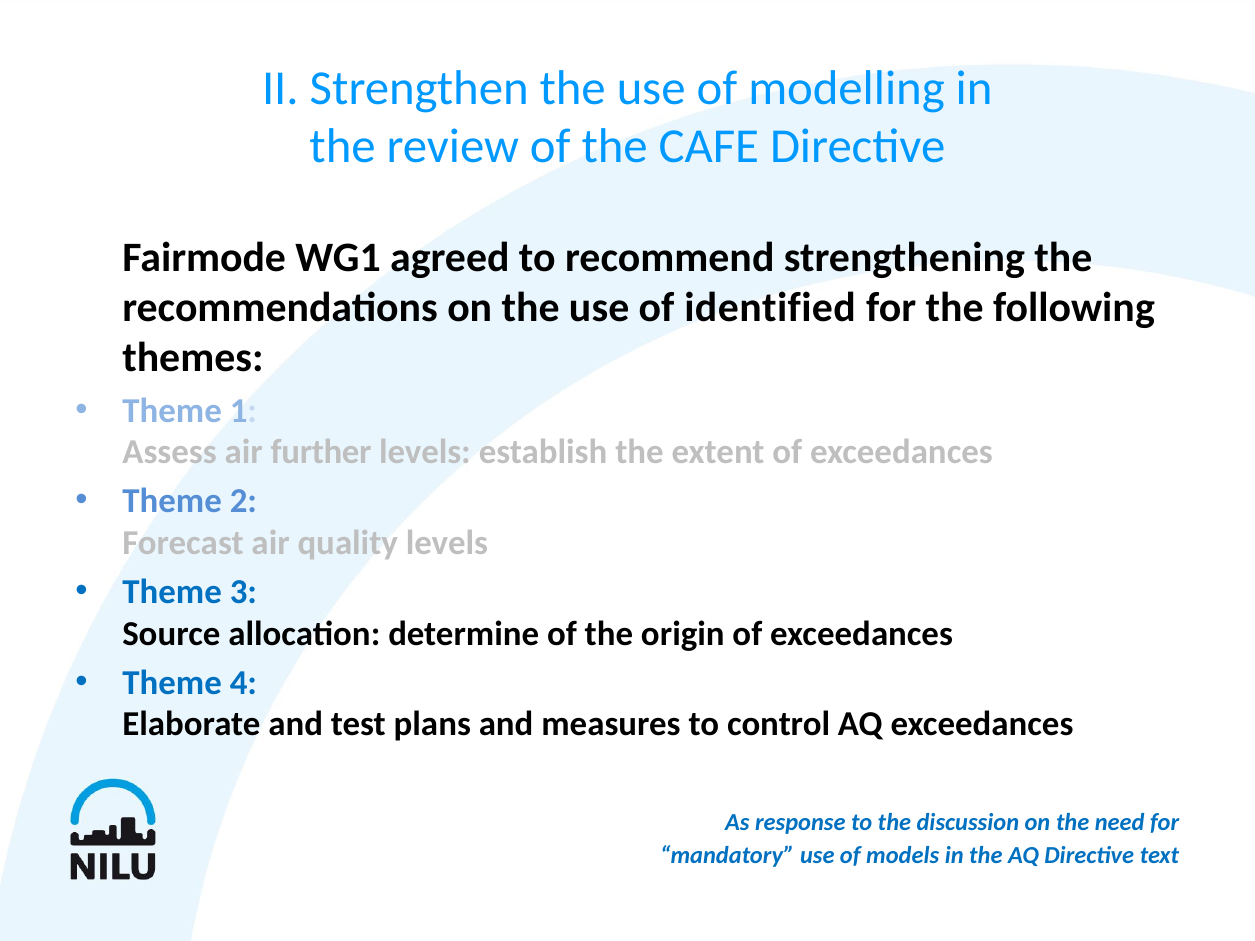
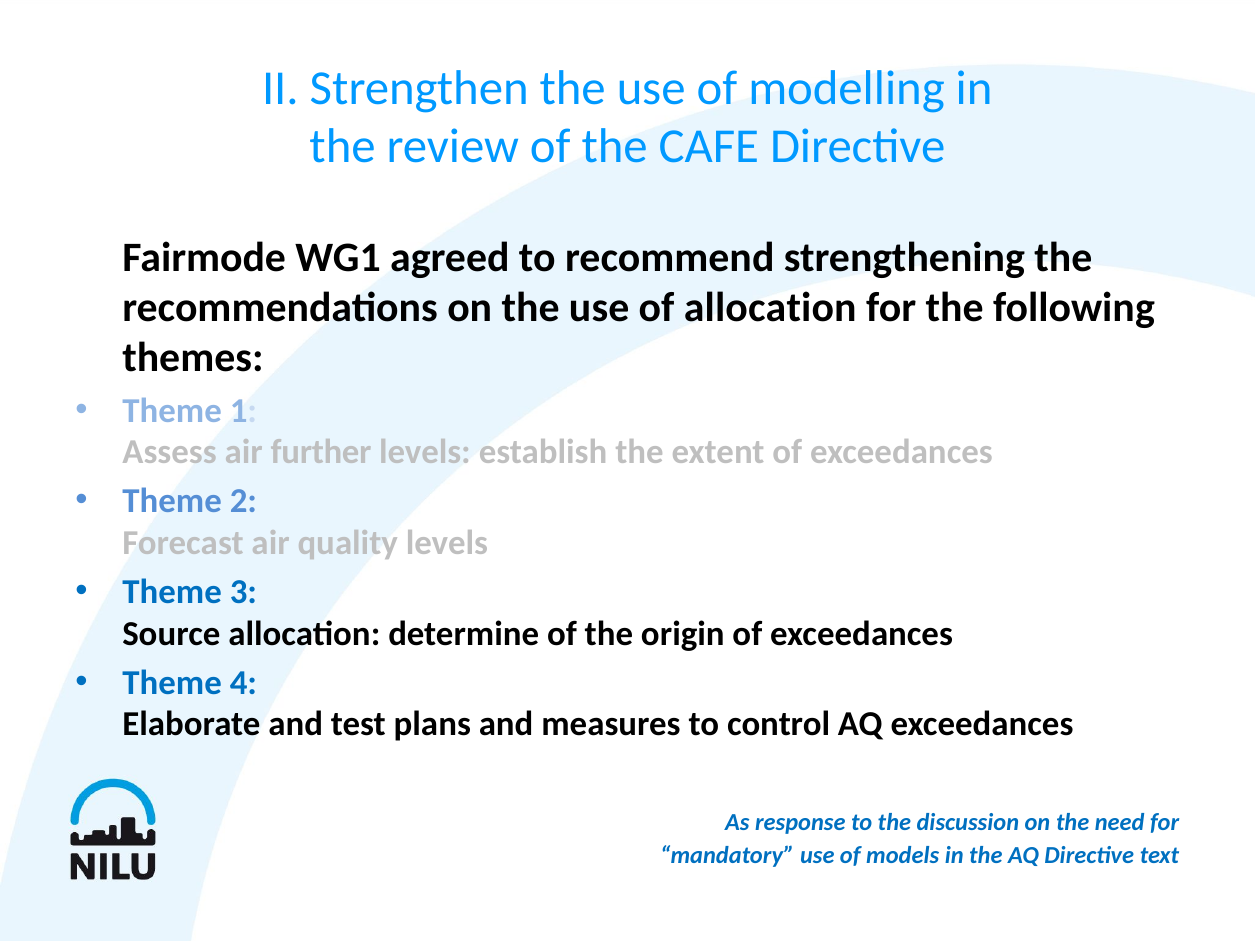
of identified: identified -> allocation
